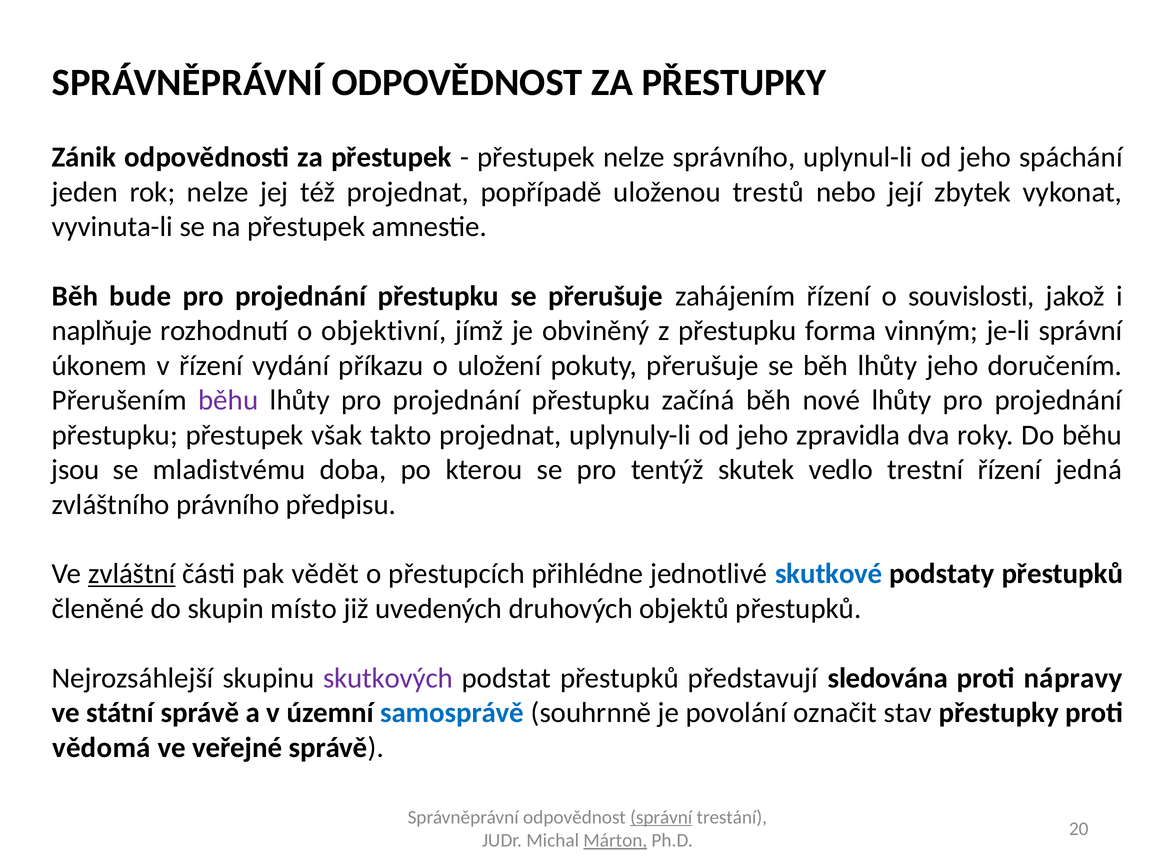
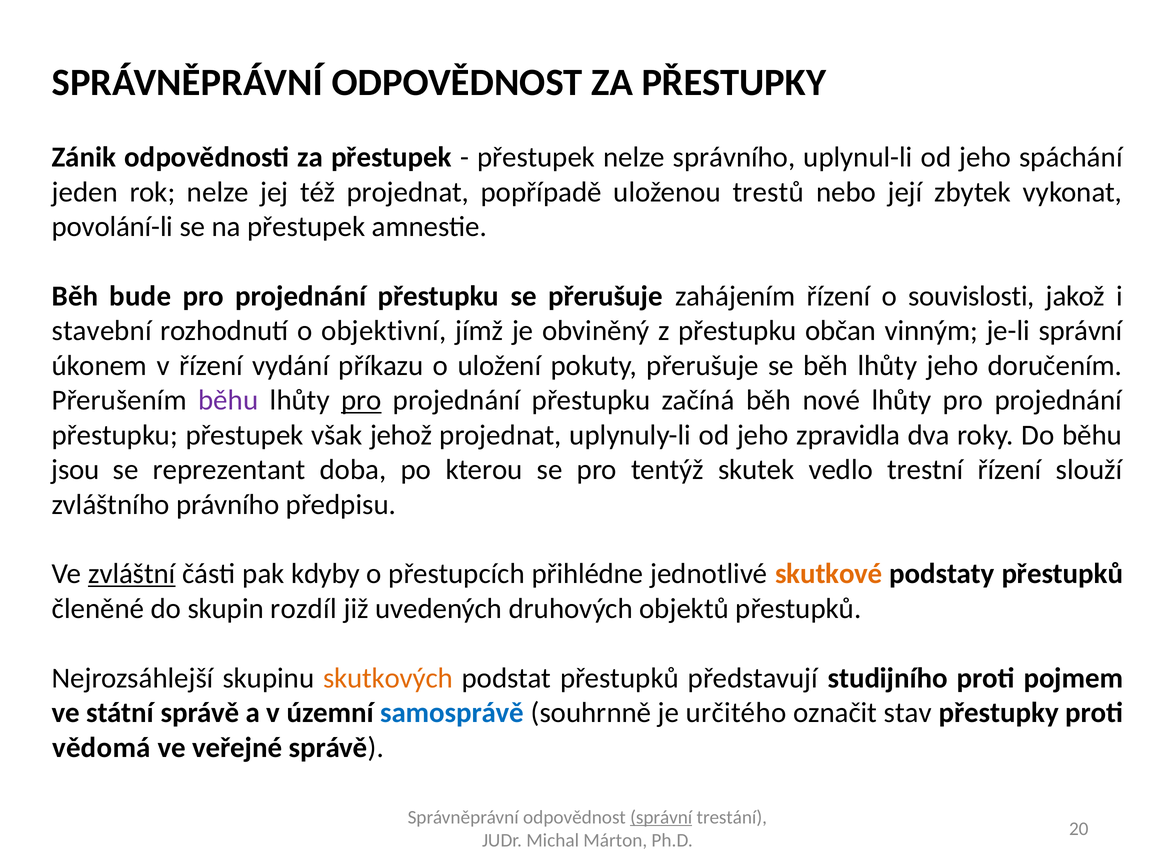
vyvinuta-li: vyvinuta-li -> povolání-li
naplňuje: naplňuje -> stavební
forma: forma -> občan
pro at (361, 401) underline: none -> present
takto: takto -> jehož
mladistvému: mladistvému -> reprezentant
jedná: jedná -> slouží
vědět: vědět -> kdyby
skutkové colour: blue -> orange
místo: místo -> rozdíl
skutkových colour: purple -> orange
sledována: sledována -> studijního
nápravy: nápravy -> pojmem
povolání: povolání -> určitého
Márton underline: present -> none
